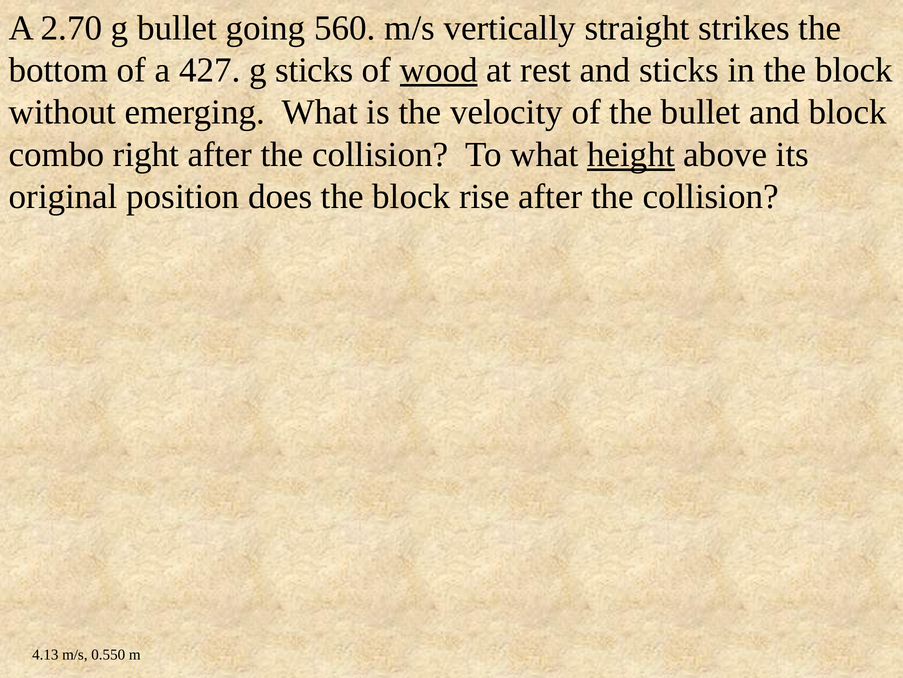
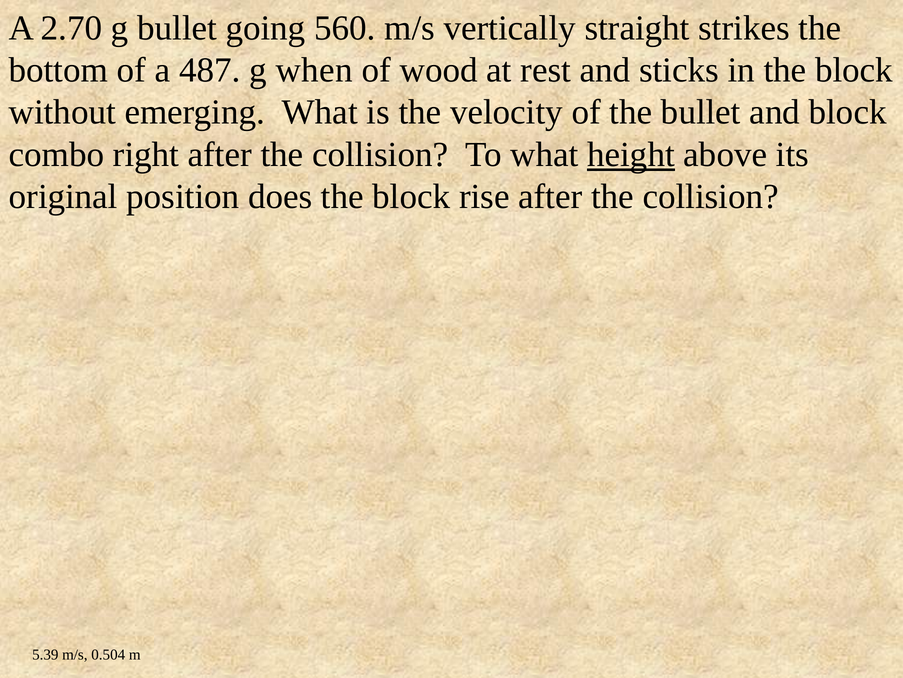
427: 427 -> 487
g sticks: sticks -> when
wood underline: present -> none
4.13: 4.13 -> 5.39
0.550: 0.550 -> 0.504
